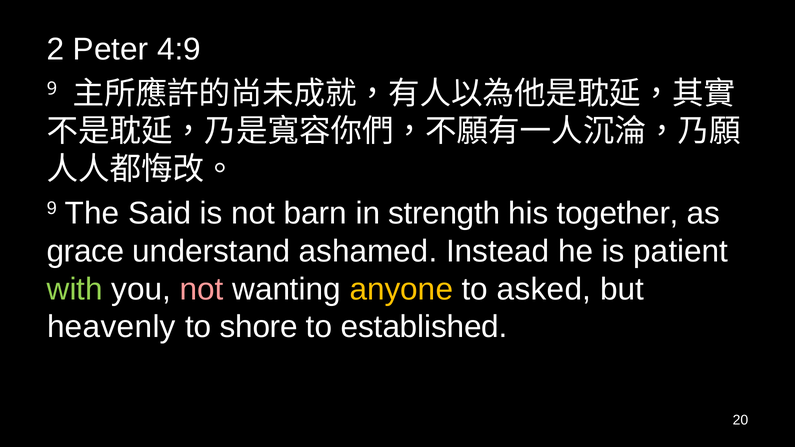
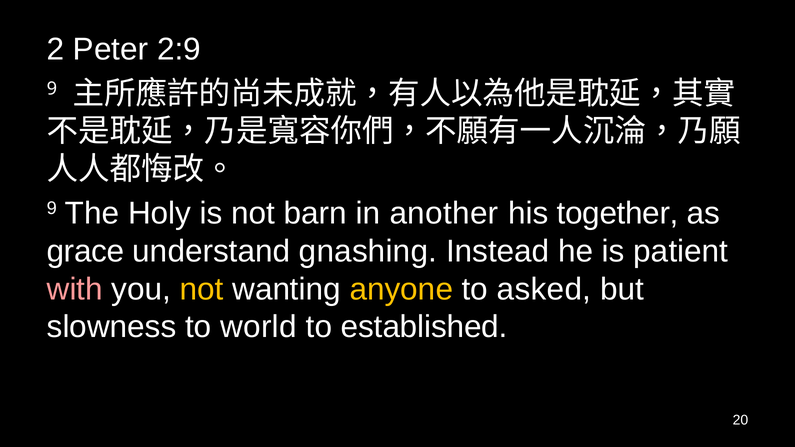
4:9: 4:9 -> 2:9
Said: Said -> Holy
strength: strength -> another
ashamed: ashamed -> gnashing
with colour: light green -> pink
not at (202, 289) colour: pink -> yellow
heavenly: heavenly -> slowness
shore: shore -> world
